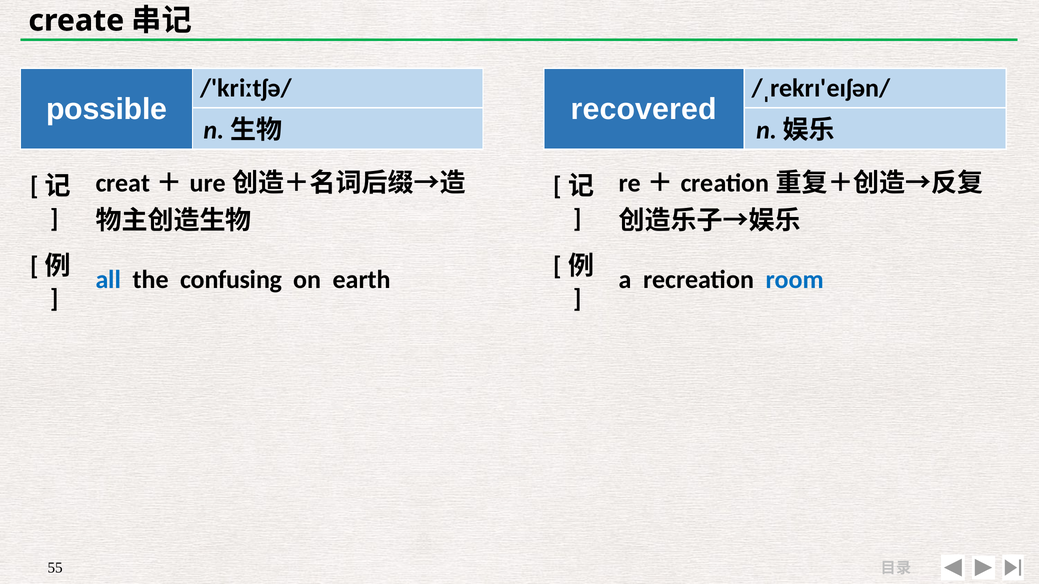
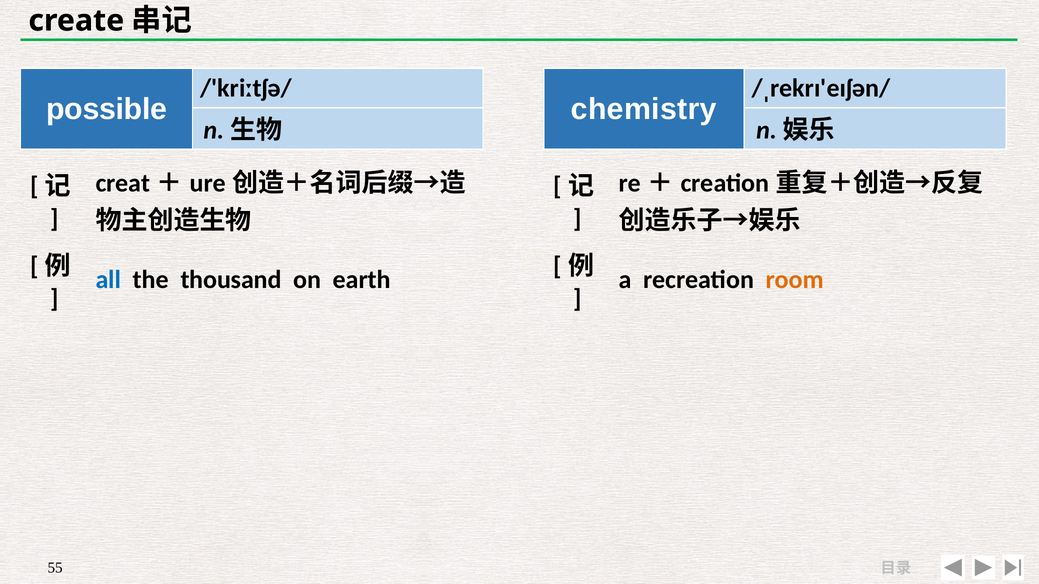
recovered: recovered -> chemistry
confusing: confusing -> thousand
room colour: blue -> orange
